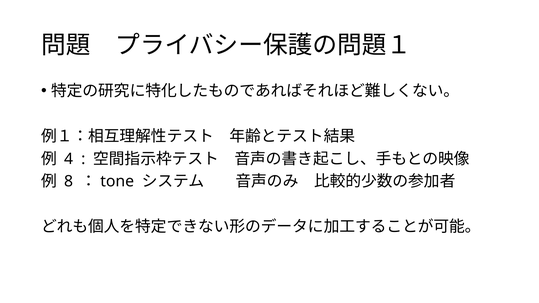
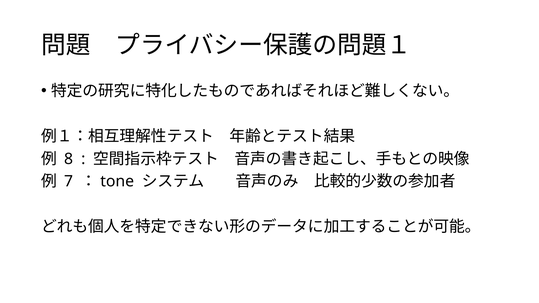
4: 4 -> 8
8: 8 -> 7
